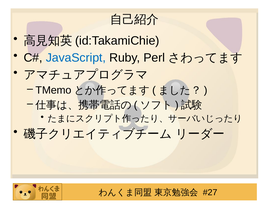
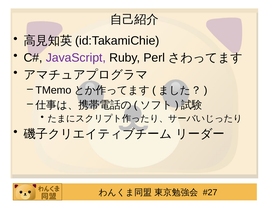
JavaScript colour: blue -> purple
